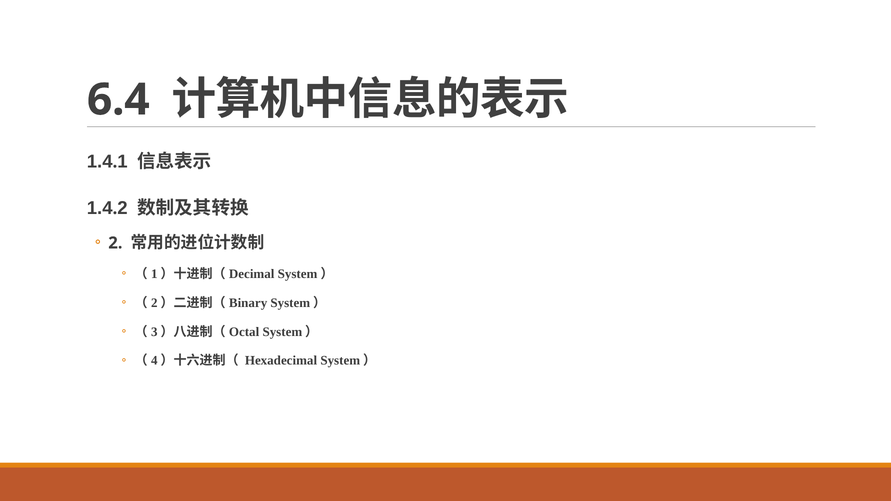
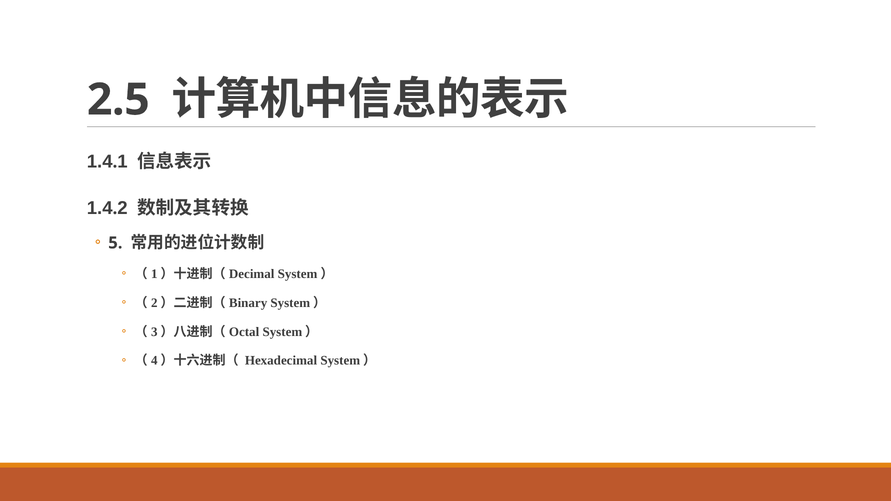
6.4: 6.4 -> 2.5
2: 2 -> 5
